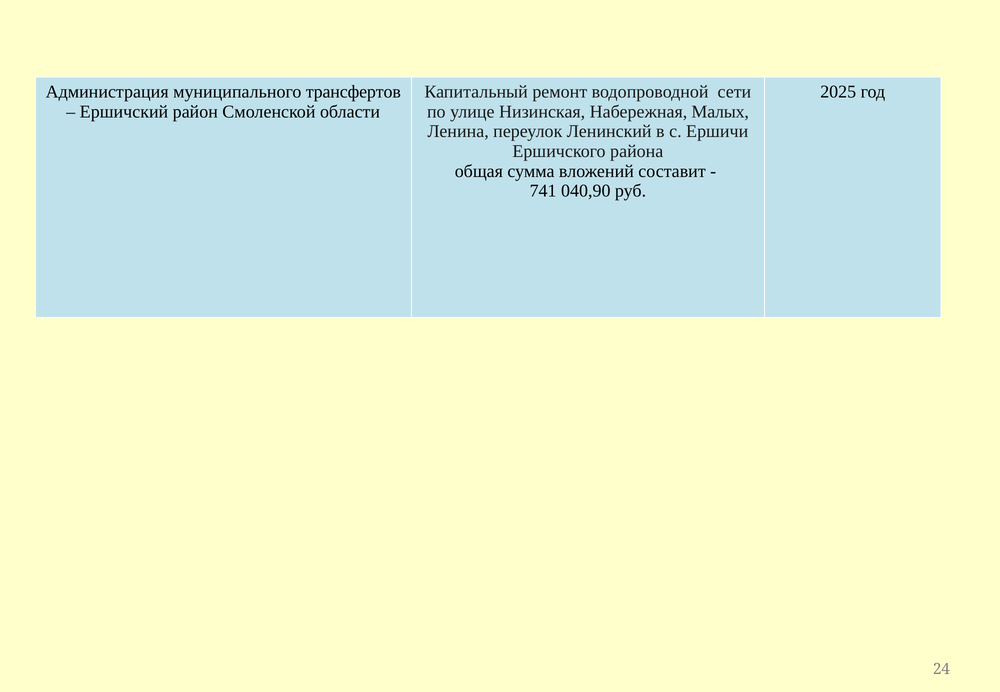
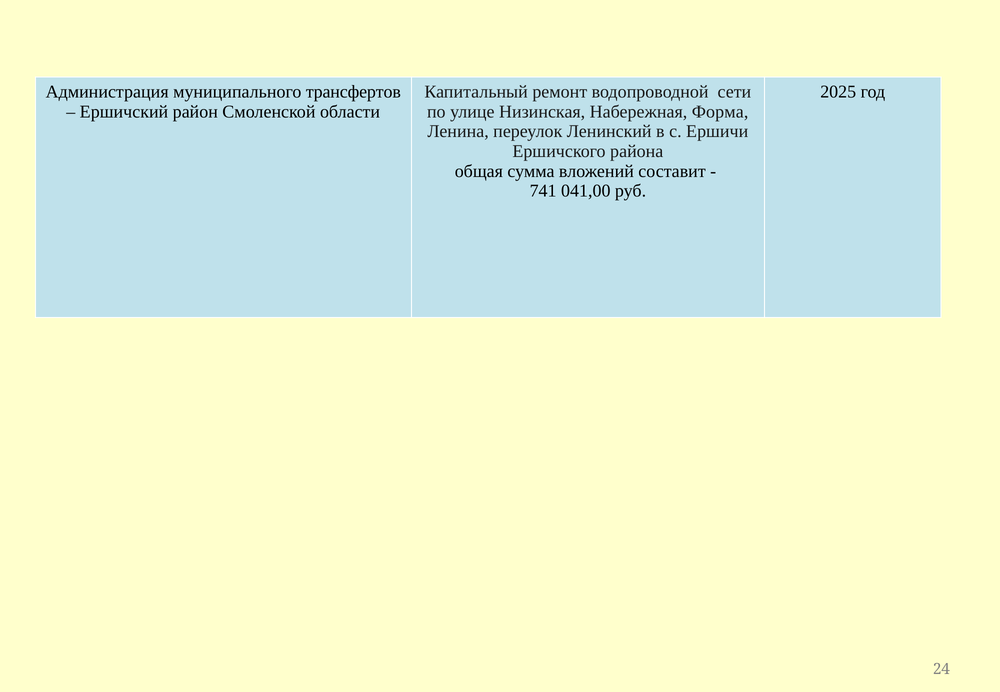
Малых: Малых -> Форма
040,90: 040,90 -> 041,00
